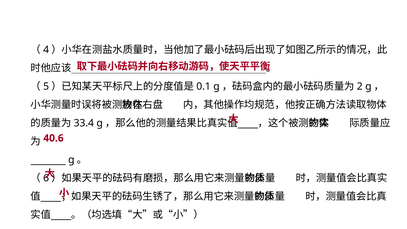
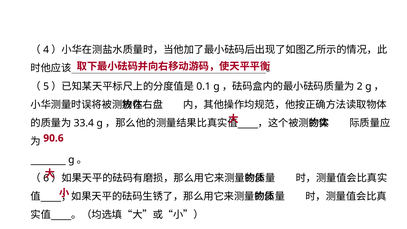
40.6: 40.6 -> 90.6
